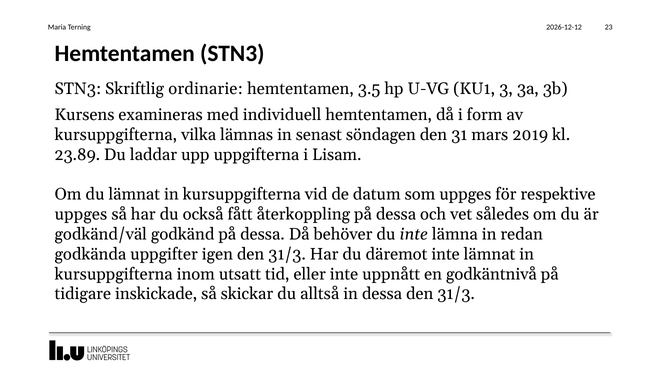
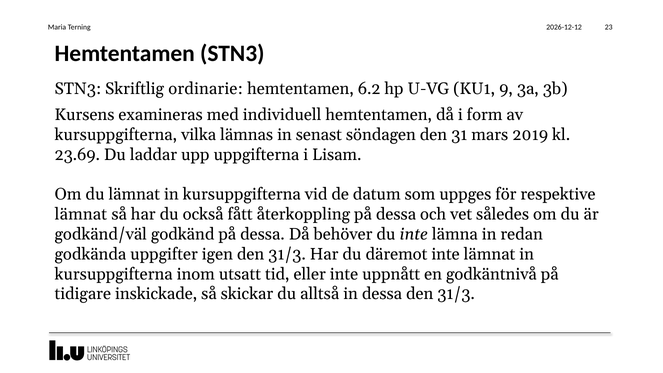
3.5: 3.5 -> 6.2
3: 3 -> 9
23.89: 23.89 -> 23.69
uppges at (81, 214): uppges -> lämnat
